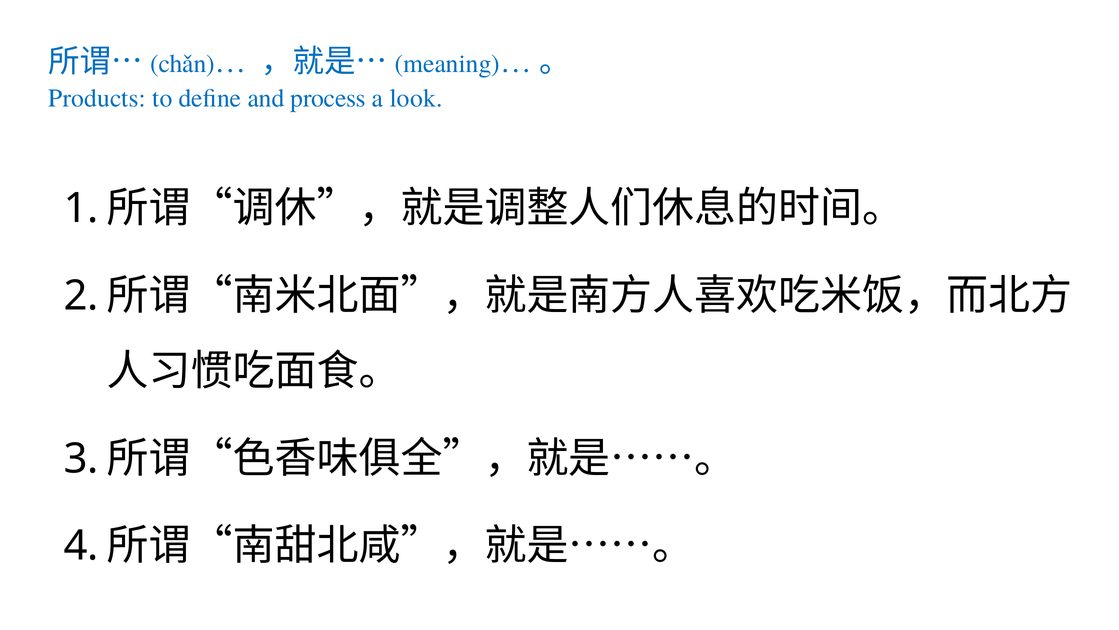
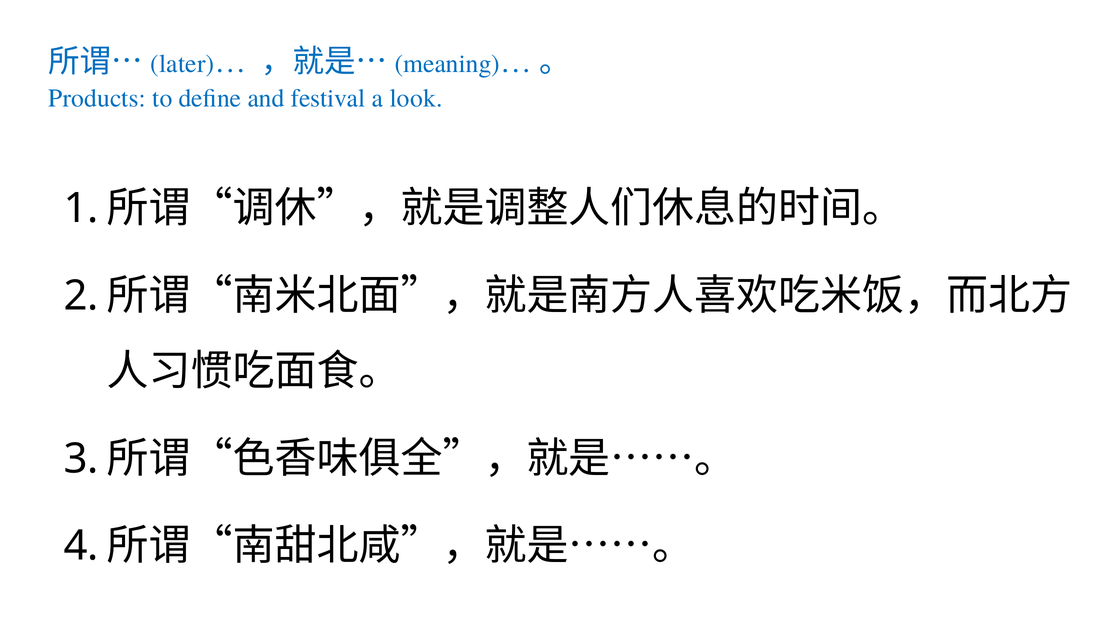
chǎn: chǎn -> later
process: process -> festival
